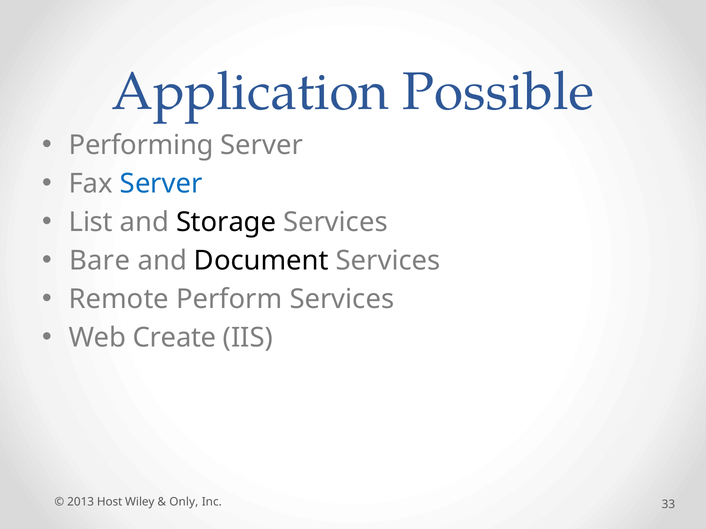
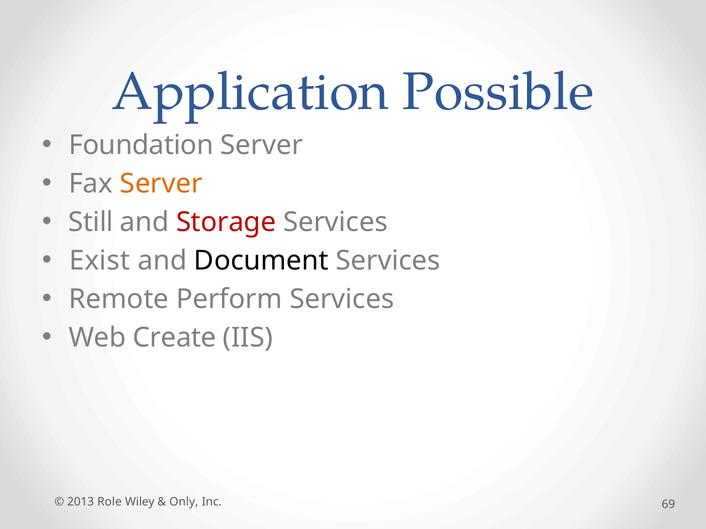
Performing: Performing -> Foundation
Server at (161, 184) colour: blue -> orange
List: List -> Still
Storage colour: black -> red
Bare: Bare -> Exist
Host: Host -> Role
33: 33 -> 69
